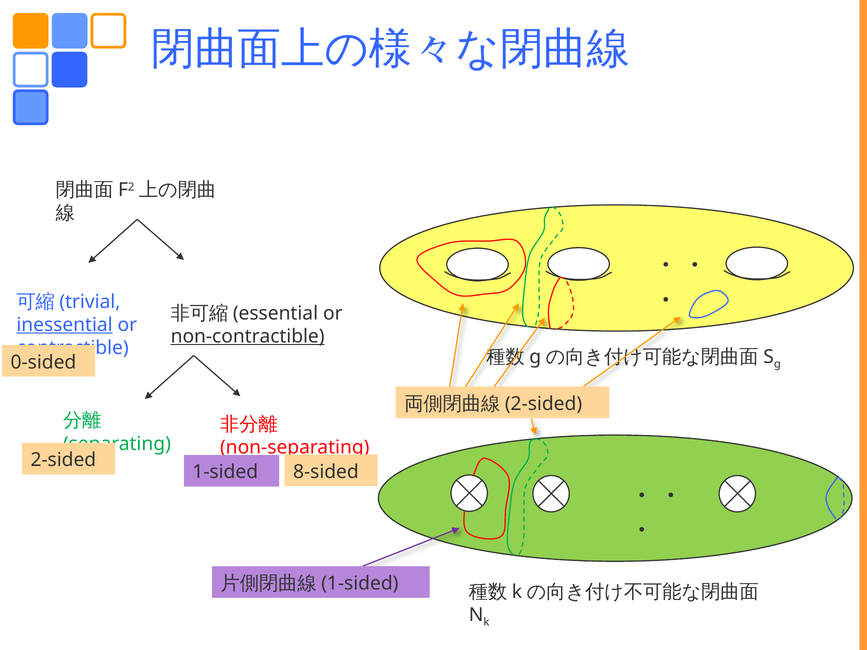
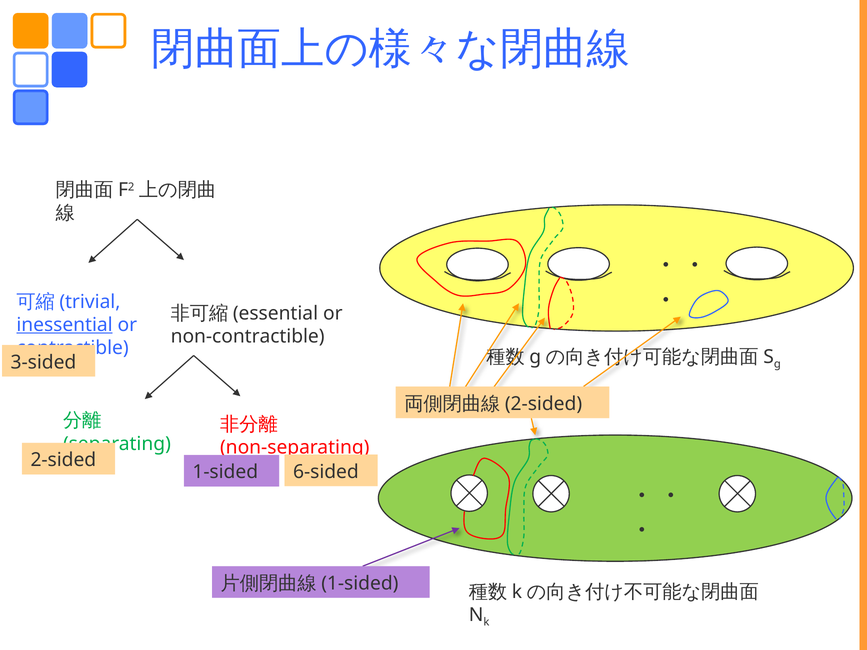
non-contractible underline: present -> none
0-sided: 0-sided -> 3-sided
8-sided: 8-sided -> 6-sided
